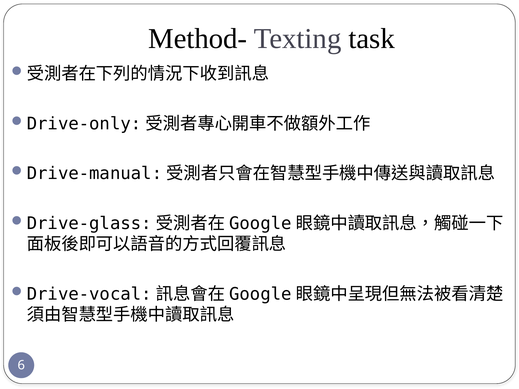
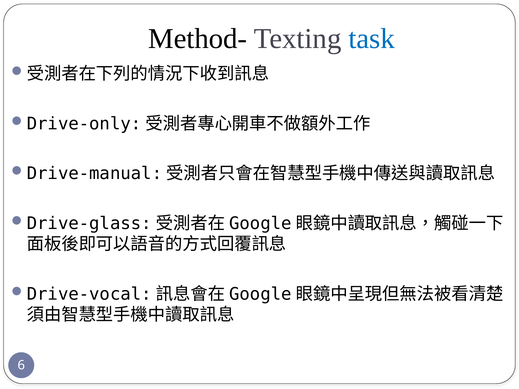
task colour: black -> blue
